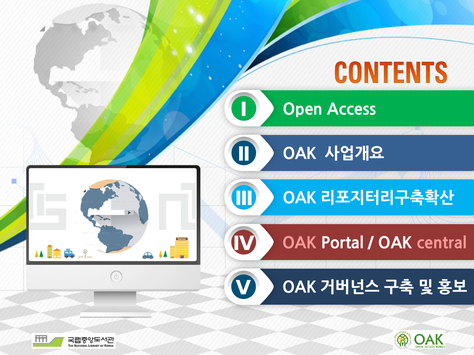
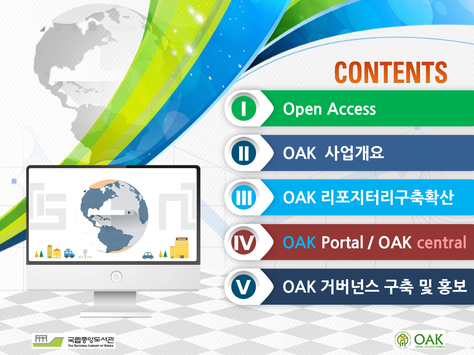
OAK at (300, 244) colour: pink -> light blue
